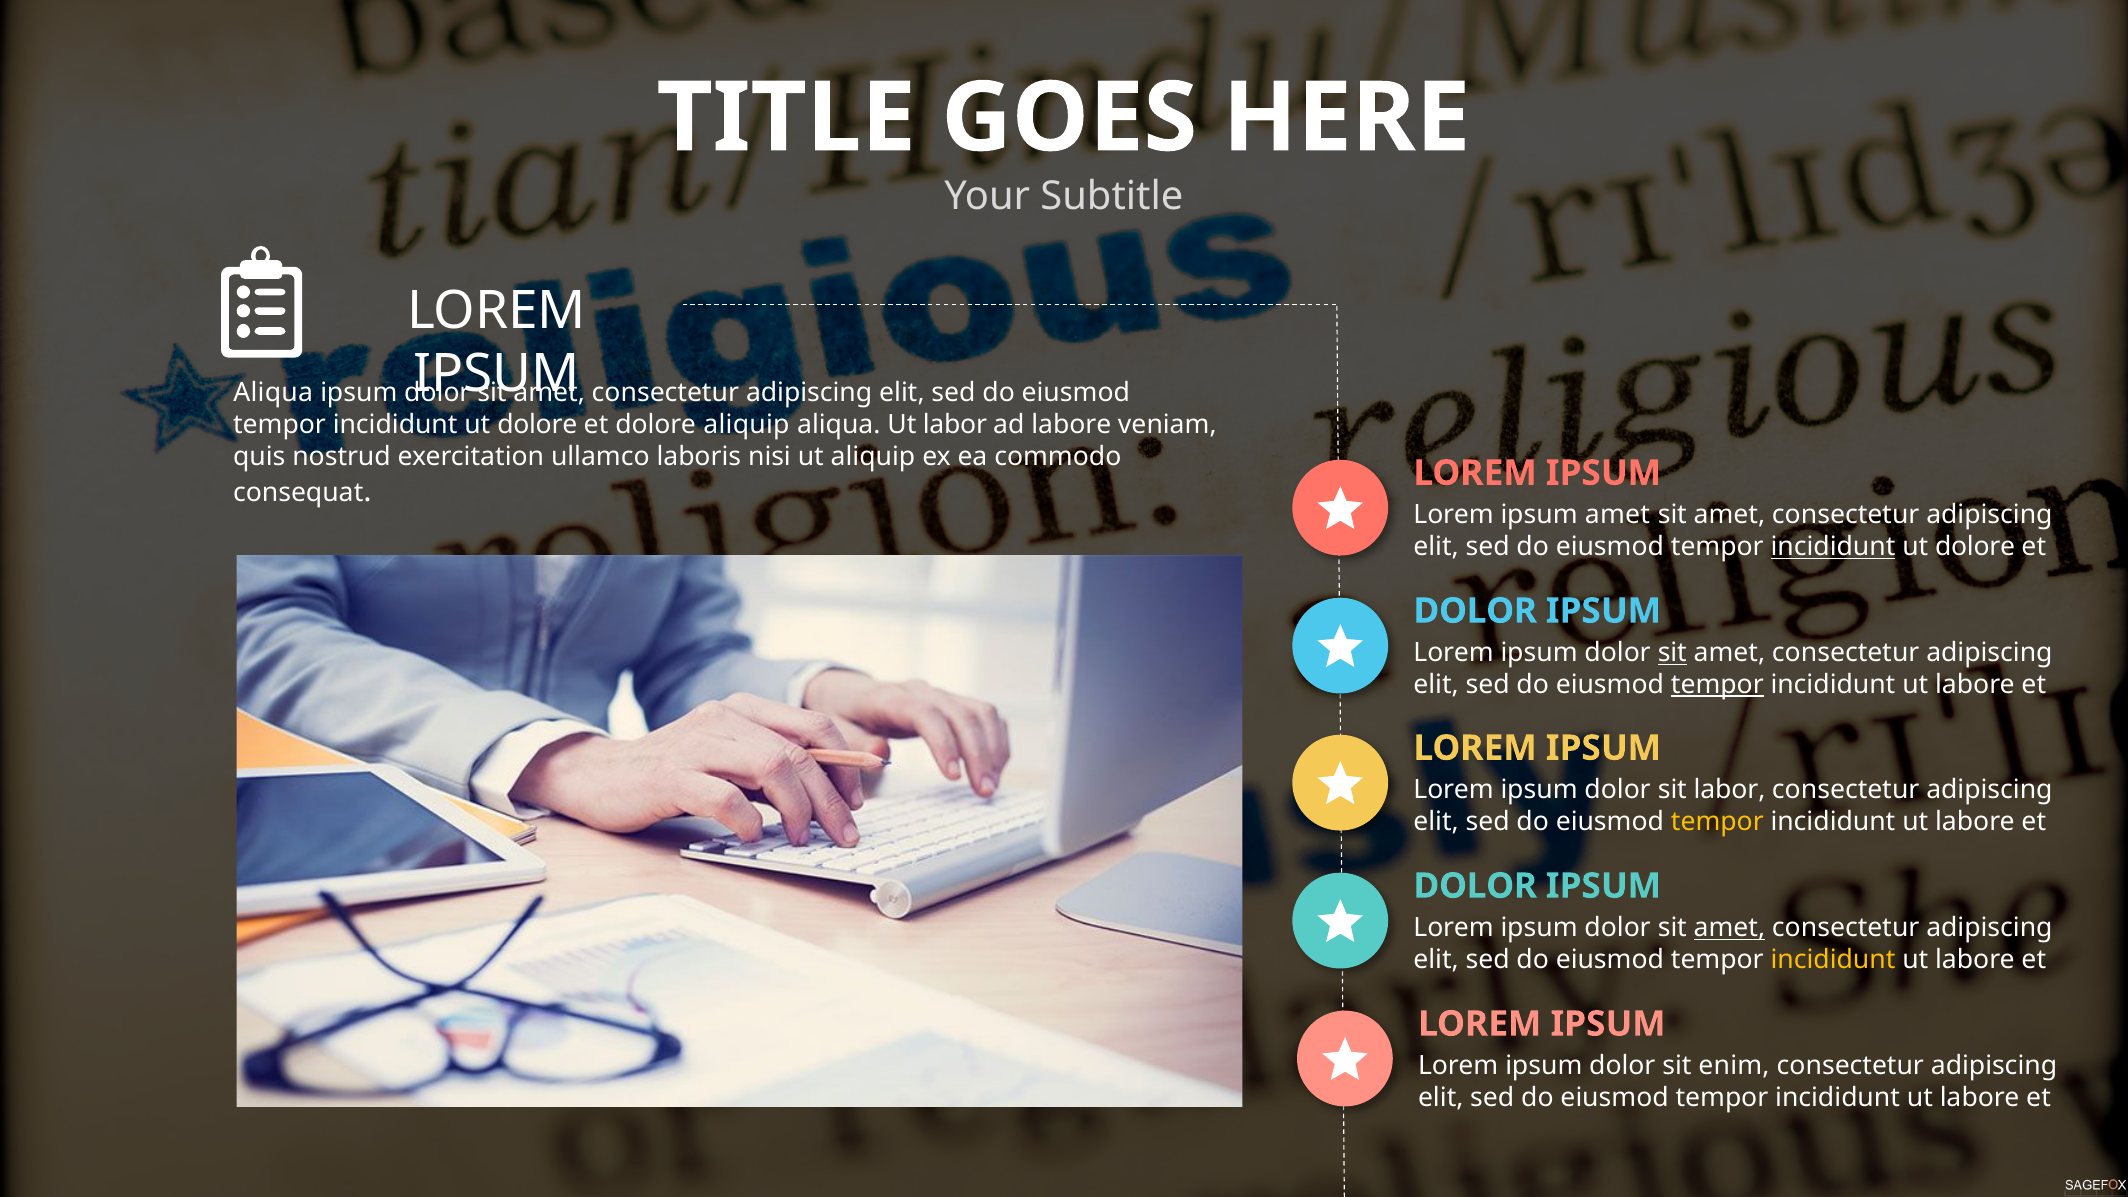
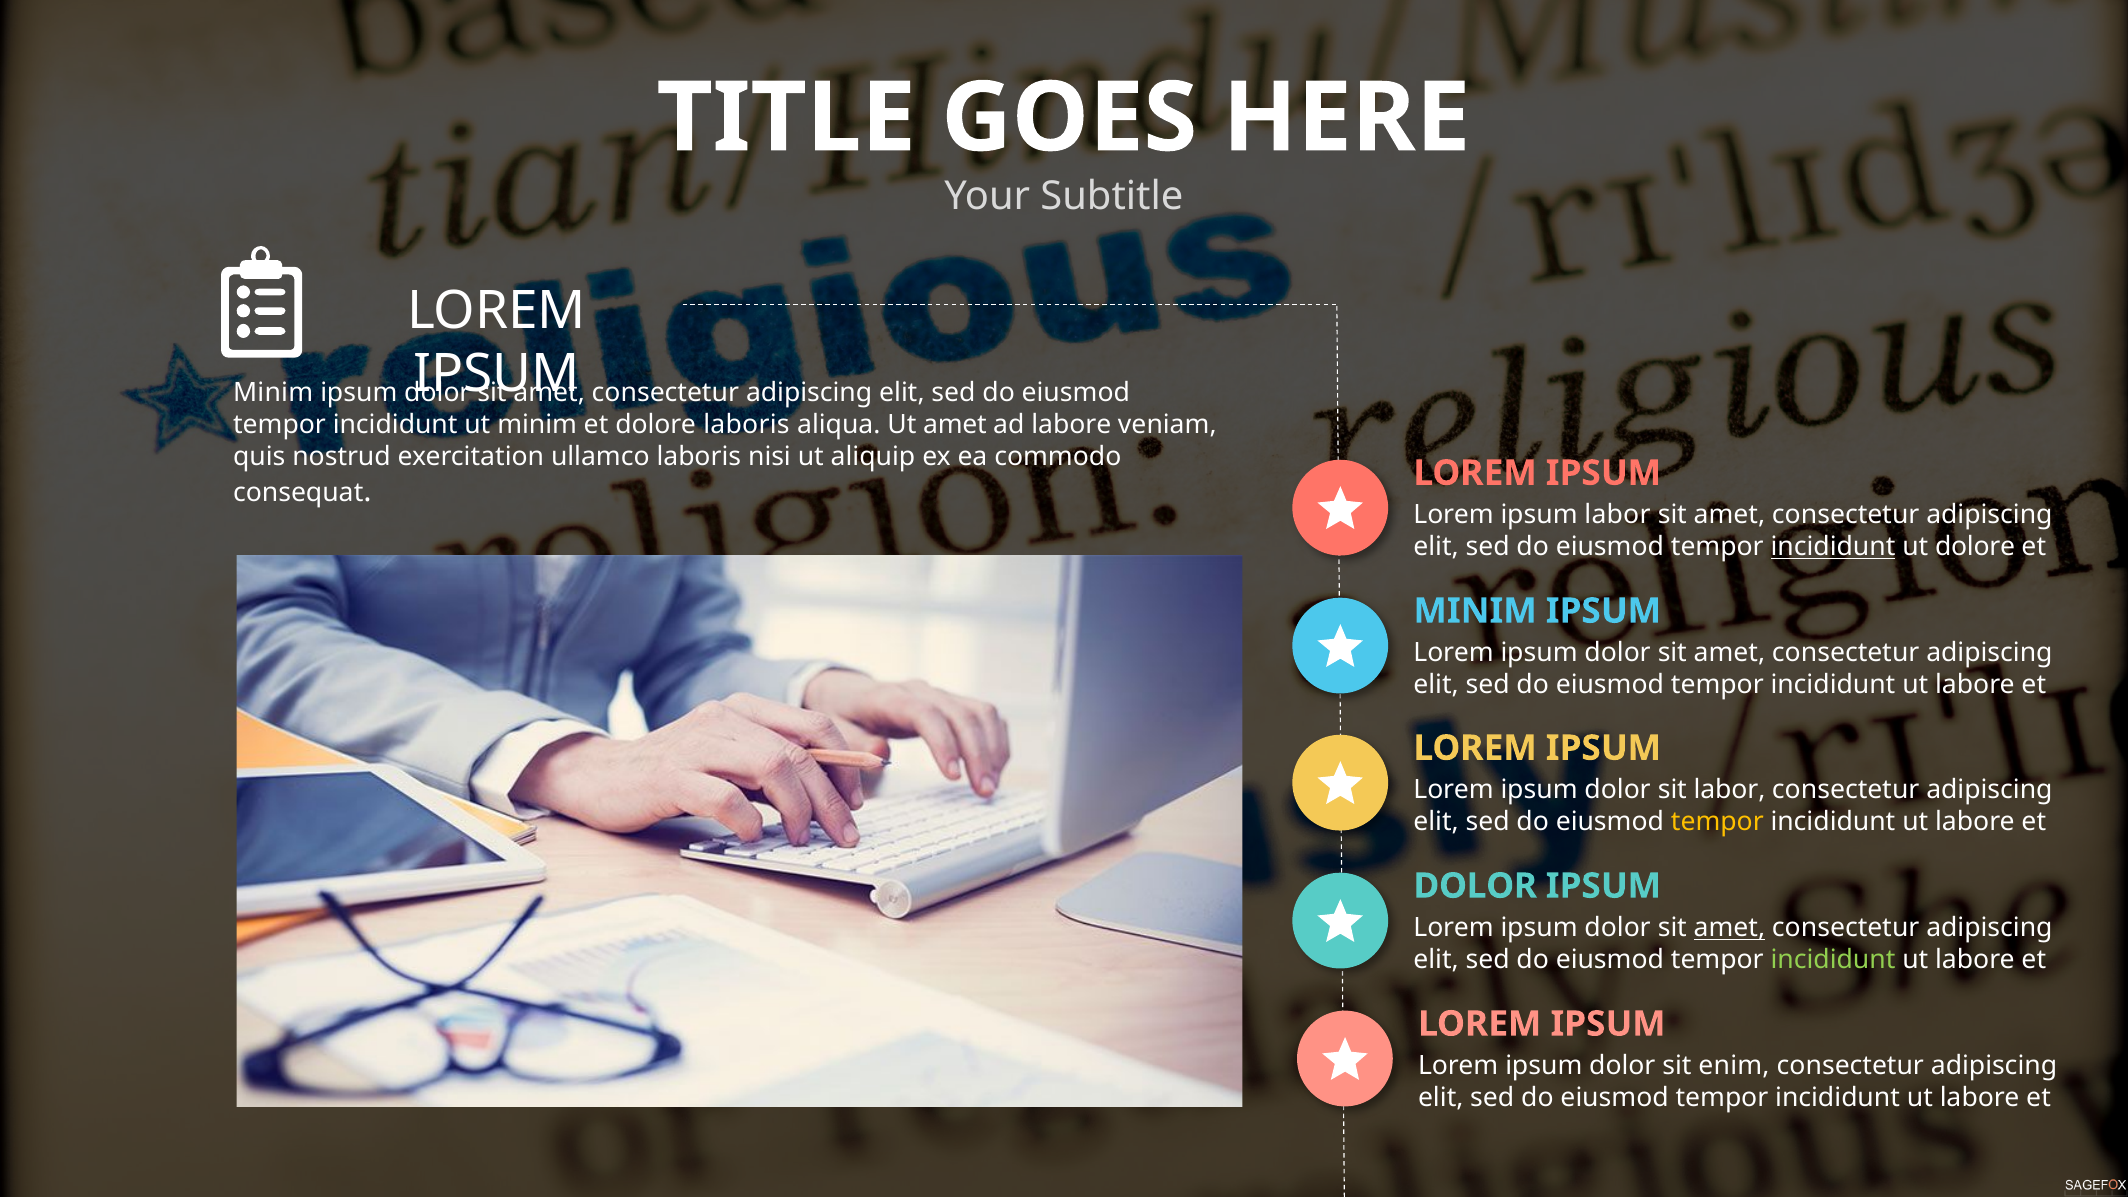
Aliqua at (273, 393): Aliqua -> Minim
dolore at (537, 425): dolore -> minim
dolore aliquip: aliquip -> laboris
Ut labor: labor -> amet
ipsum amet: amet -> labor
DOLOR at (1475, 611): DOLOR -> MINIM
sit at (1672, 653) underline: present -> none
tempor at (1717, 685) underline: present -> none
incididunt at (1833, 960) colour: yellow -> light green
